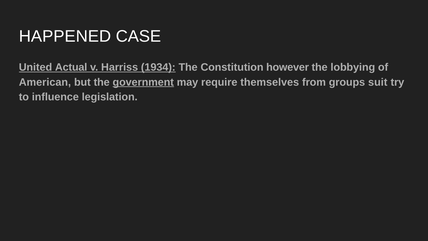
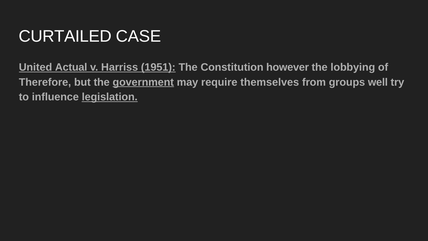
HAPPENED: HAPPENED -> CURTAILED
1934: 1934 -> 1951
American: American -> Therefore
suit: suit -> well
legislation underline: none -> present
